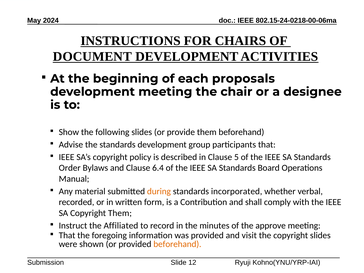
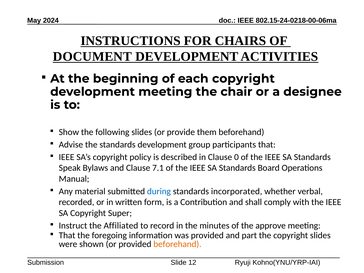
each proposals: proposals -> copyright
5: 5 -> 0
Order: Order -> Speak
6.4: 6.4 -> 7.1
during colour: orange -> blue
Copyright Them: Them -> Super
visit: visit -> part
